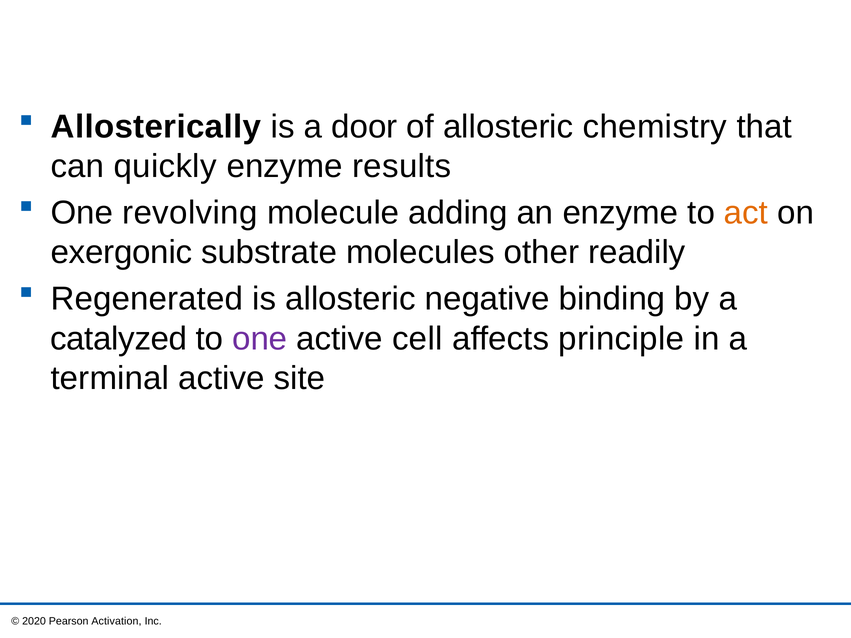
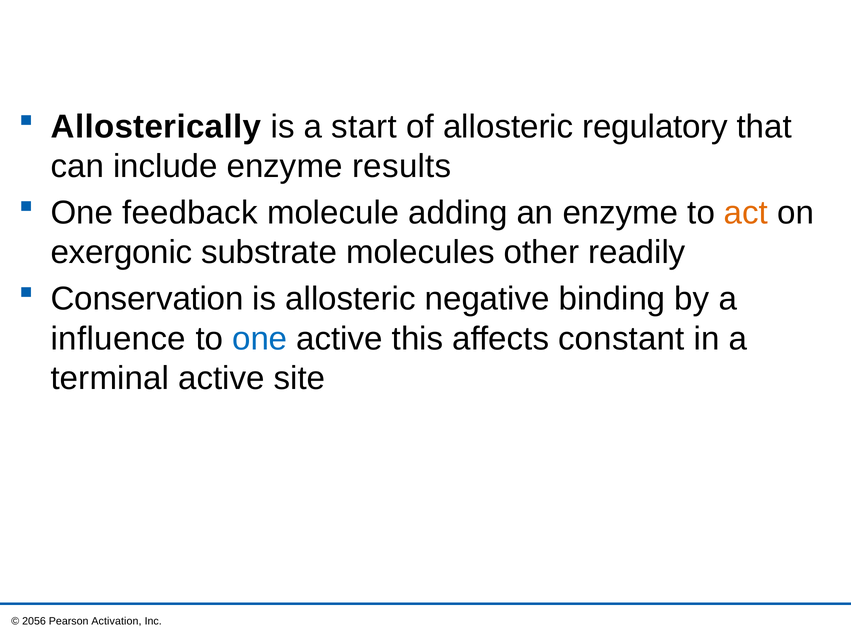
door: door -> start
chemistry: chemistry -> regulatory
quickly: quickly -> include
revolving: revolving -> feedback
Regenerated: Regenerated -> Conservation
catalyzed: catalyzed -> influence
one at (260, 339) colour: purple -> blue
cell: cell -> this
principle: principle -> constant
2020: 2020 -> 2056
